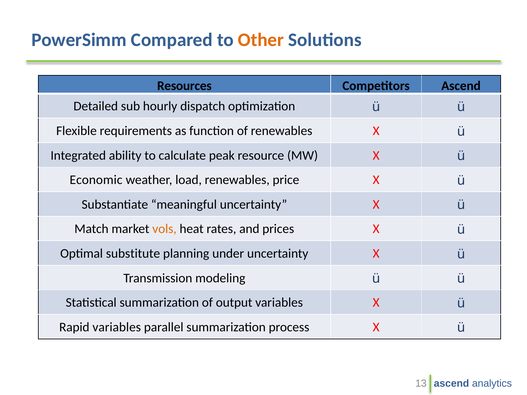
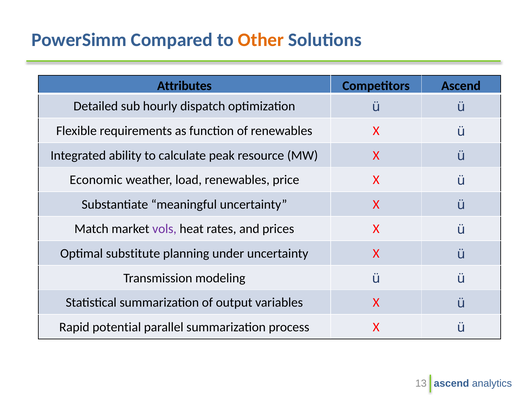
Resources: Resources -> Attributes
vols colour: orange -> purple
Rapid variables: variables -> potential
